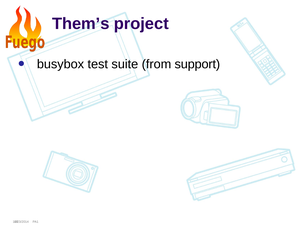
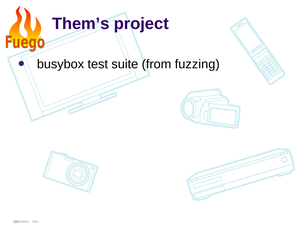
support: support -> fuzzing
